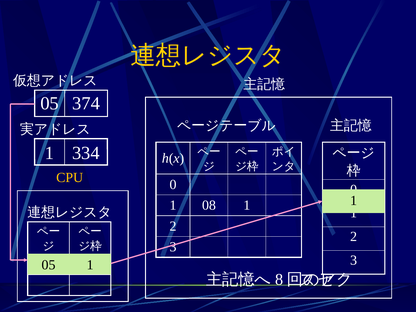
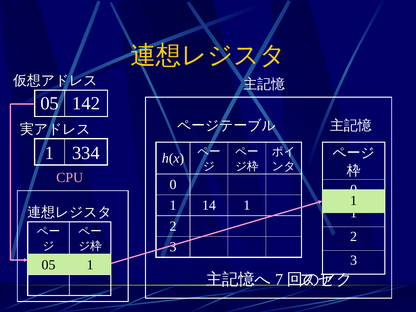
374: 374 -> 142
CPU colour: yellow -> pink
08: 08 -> 14
8: 8 -> 7
